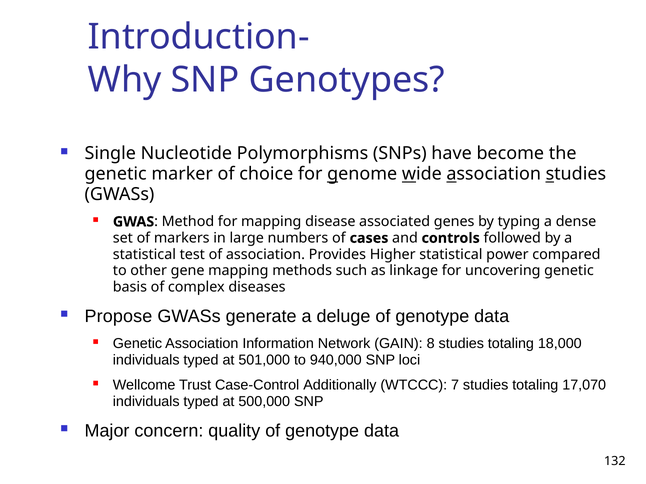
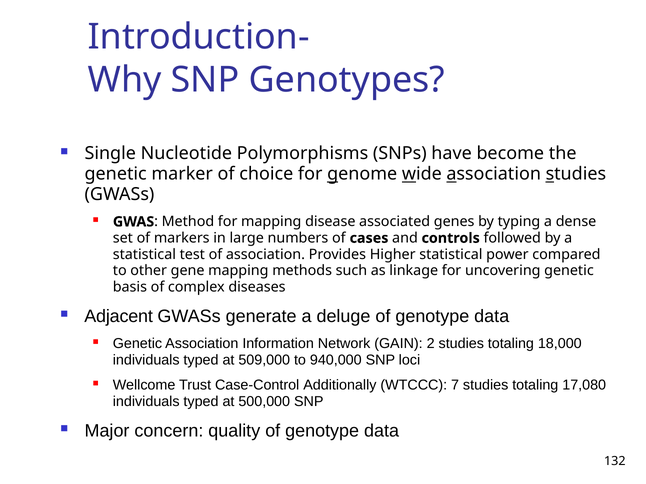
Propose: Propose -> Adjacent
8: 8 -> 2
501,000: 501,000 -> 509,000
17,070: 17,070 -> 17,080
